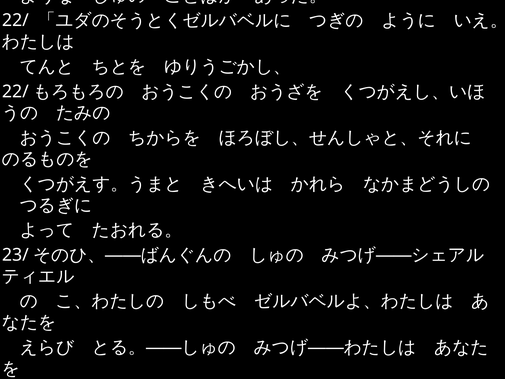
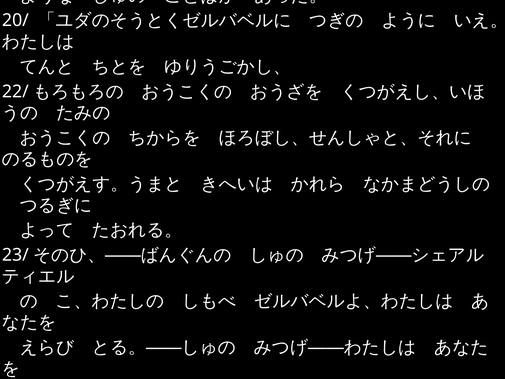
22/ at (15, 20): 22/ -> 20/
